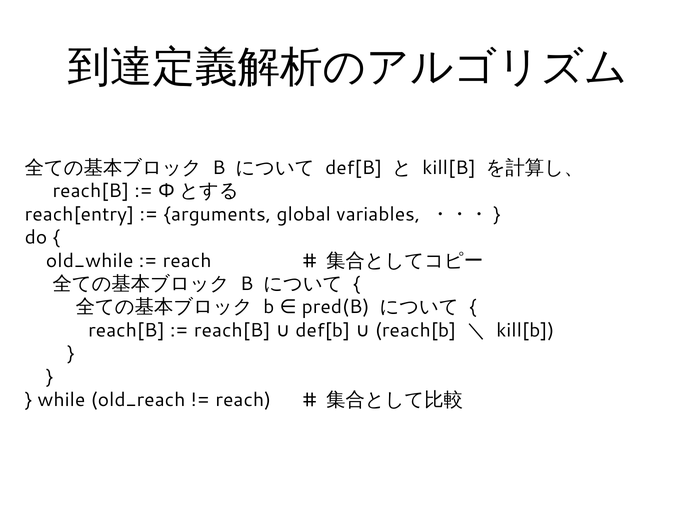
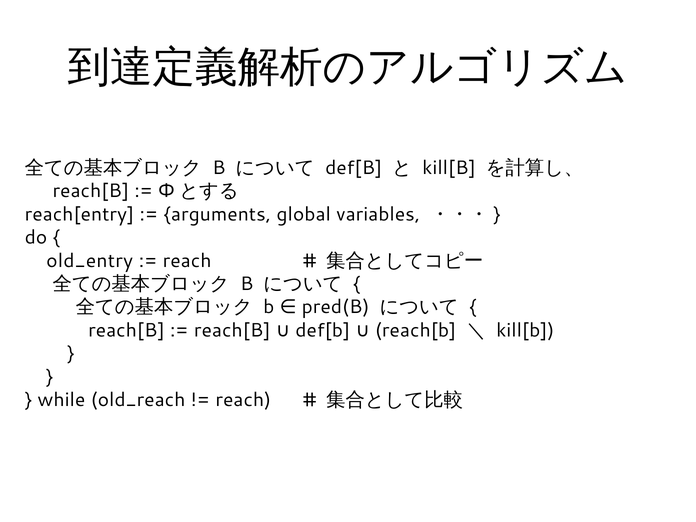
old_while: old_while -> old_entry
